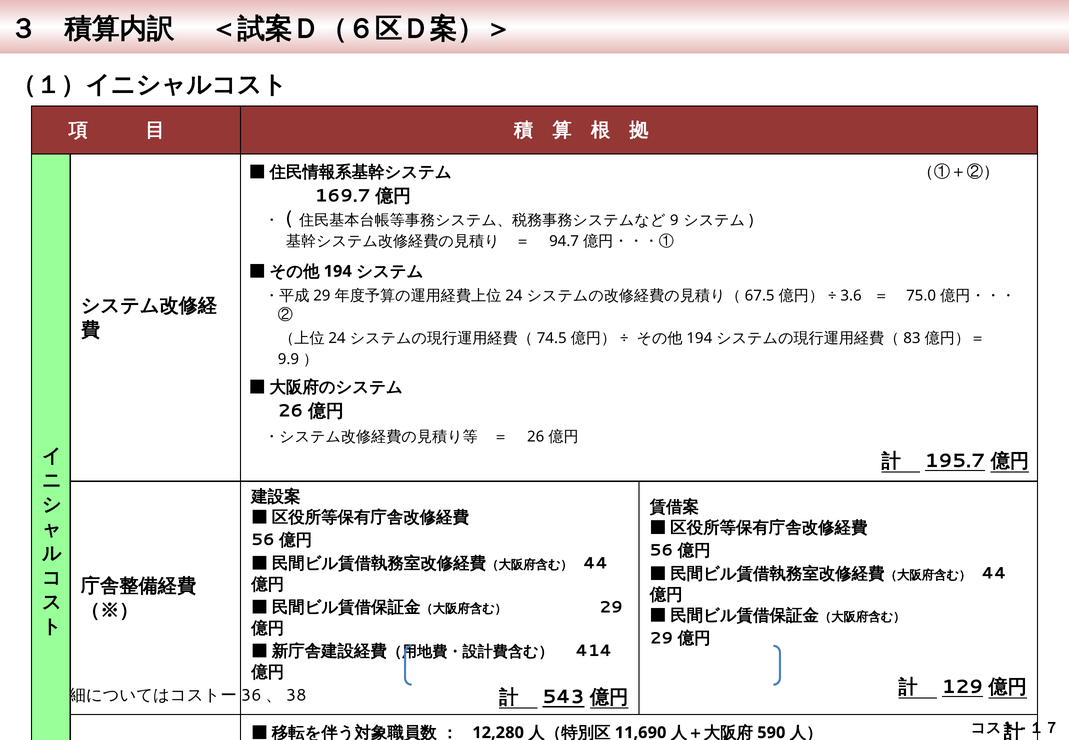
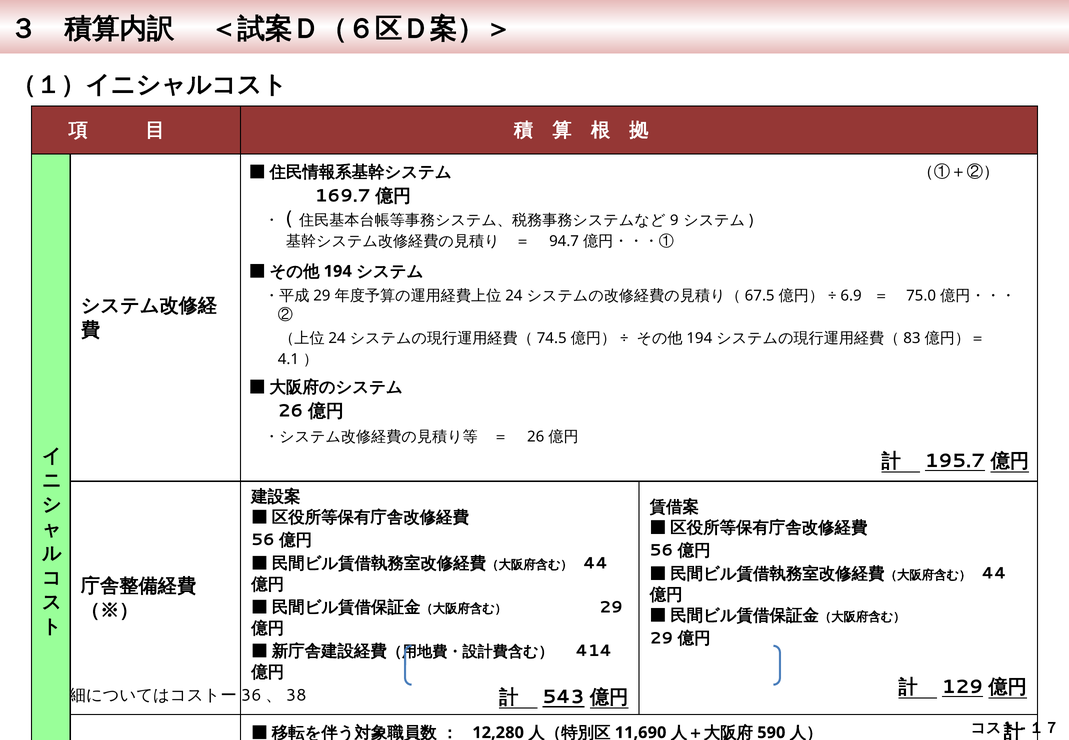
3.6: 3.6 -> 6.9
9.9: 9.9 -> 4.1
